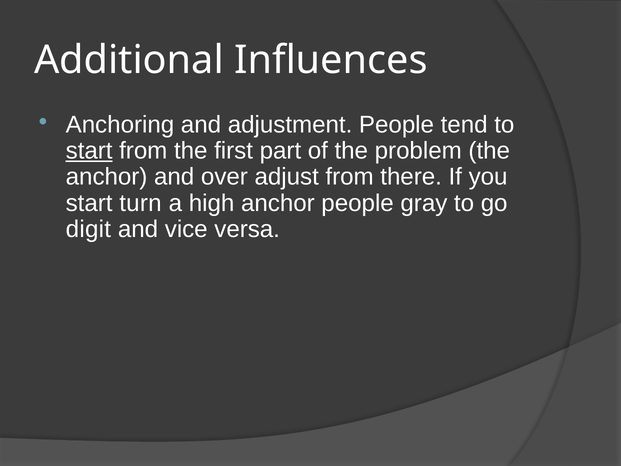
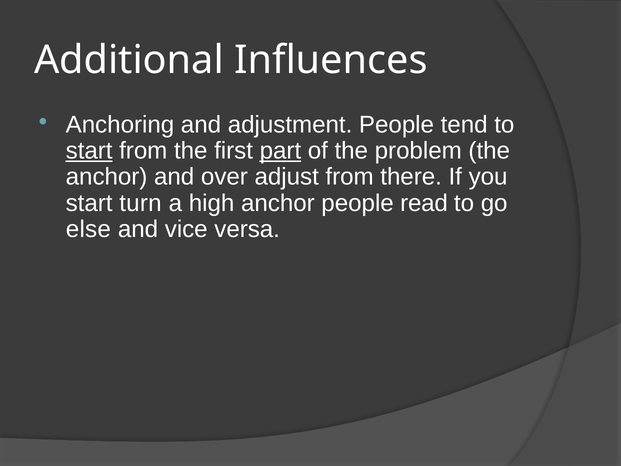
part underline: none -> present
gray: gray -> read
digit: digit -> else
